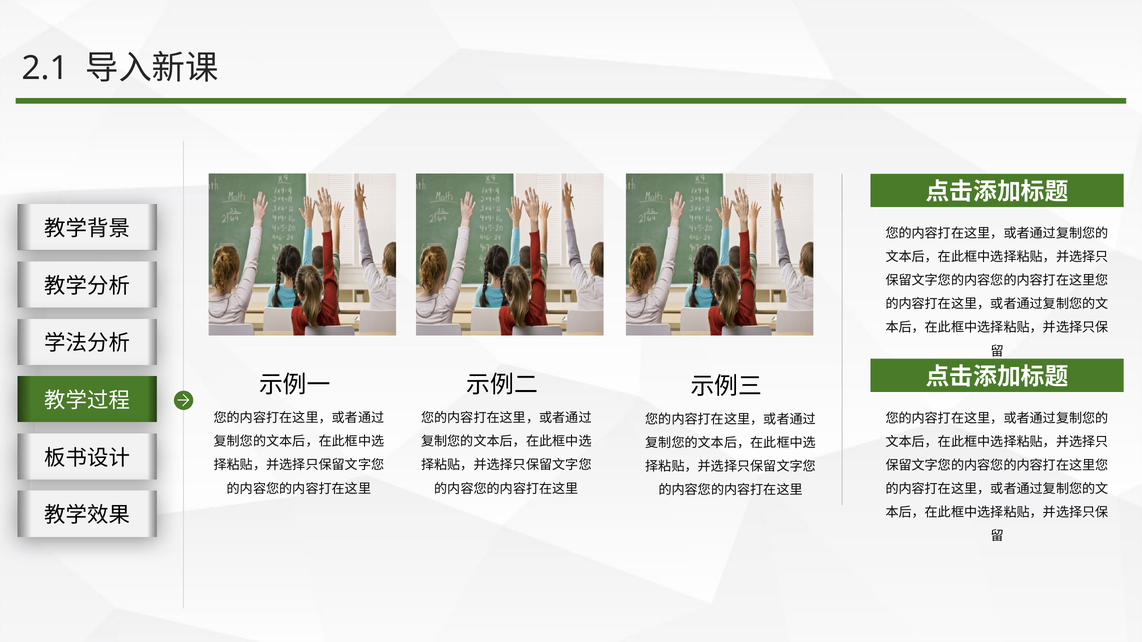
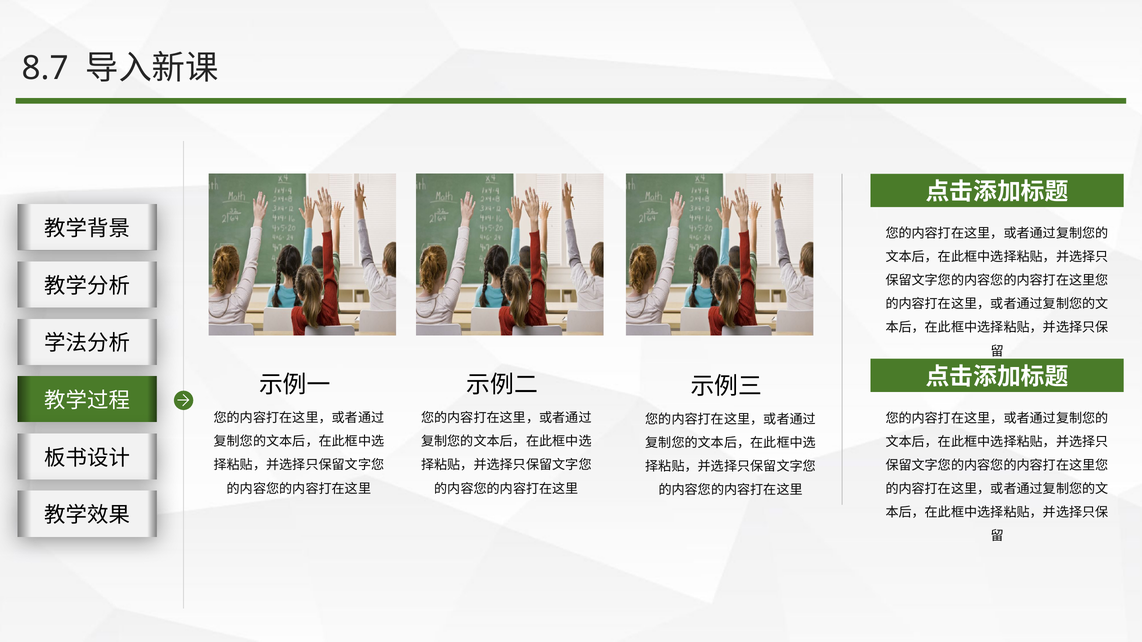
2.1: 2.1 -> 8.7
